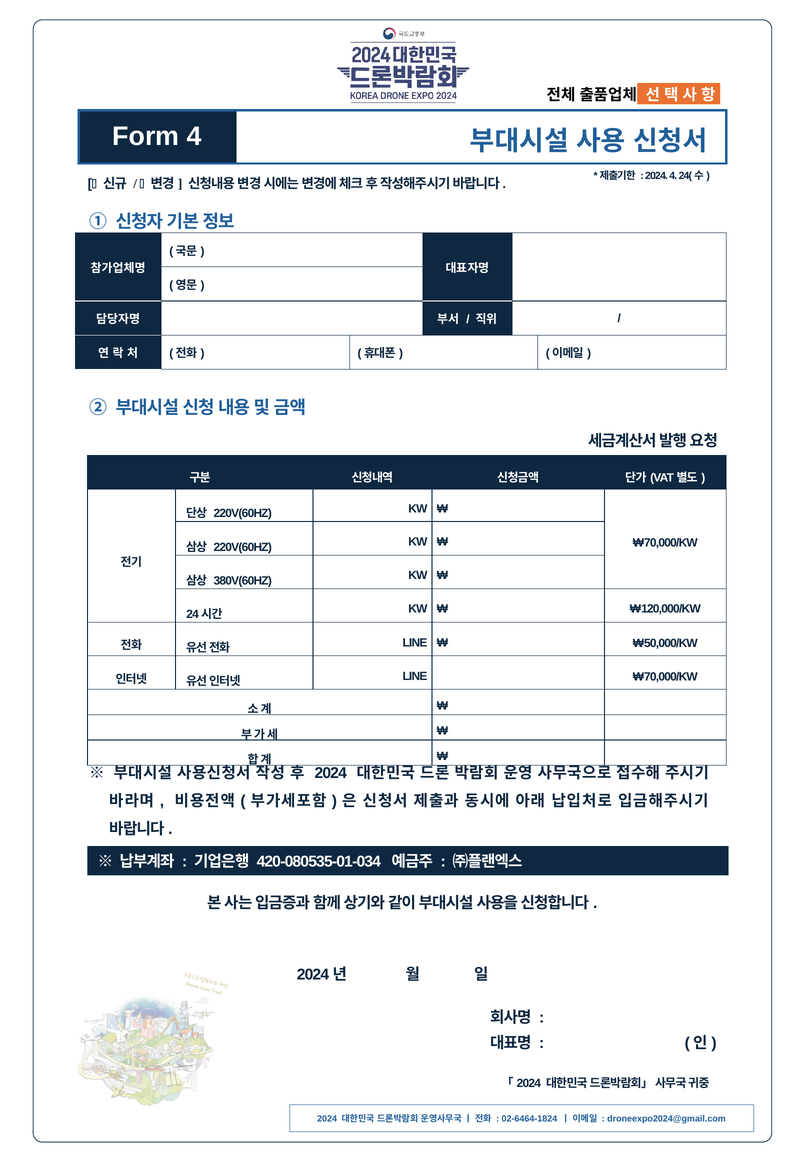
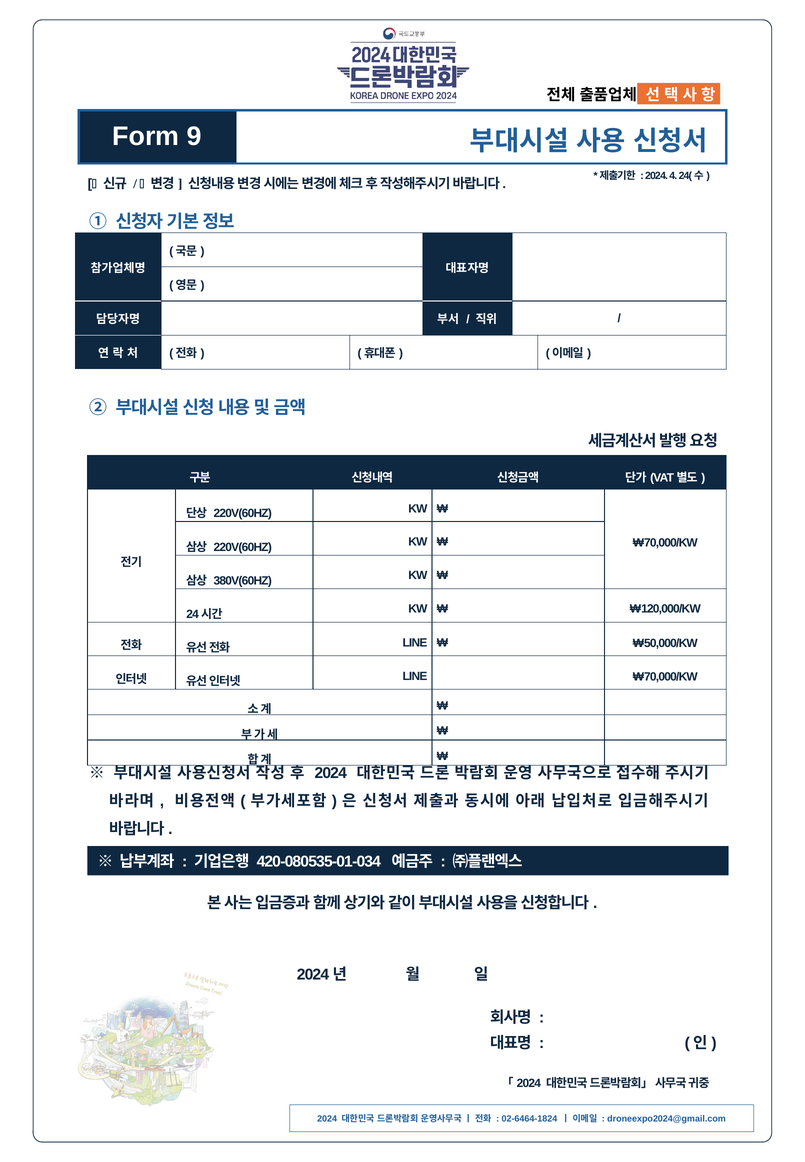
Form 4: 4 -> 9
